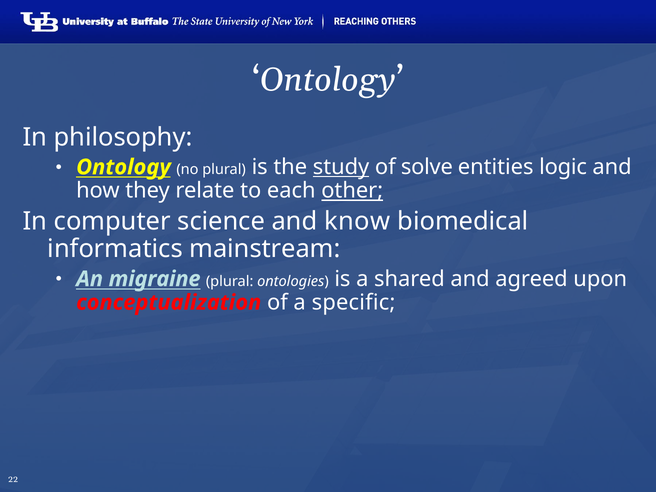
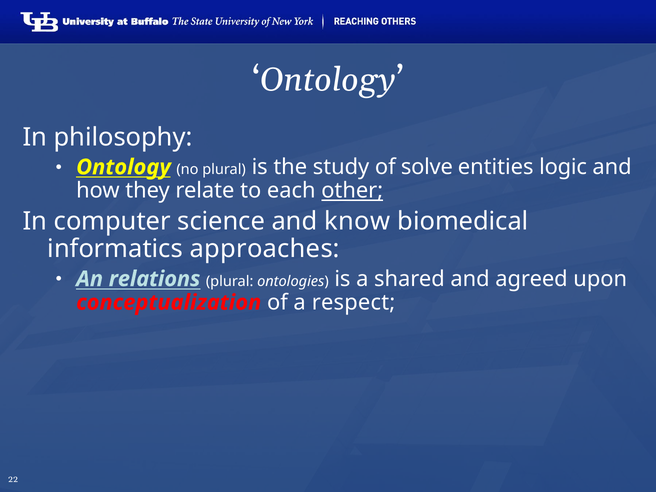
study underline: present -> none
mainstream: mainstream -> approaches
migraine: migraine -> relations
specific: specific -> respect
